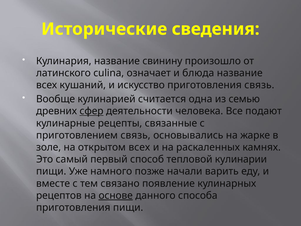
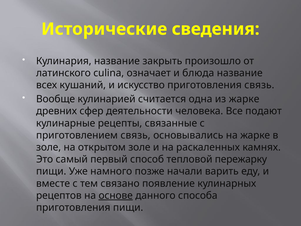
свинину: свинину -> закрыть
из семью: семью -> жарке
сфер underline: present -> none
открытом всех: всех -> золе
кулинарии: кулинарии -> пережарку
